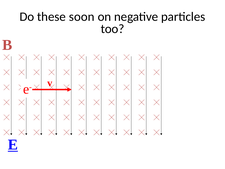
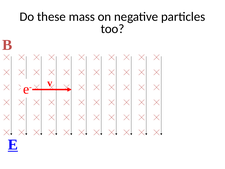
soon: soon -> mass
